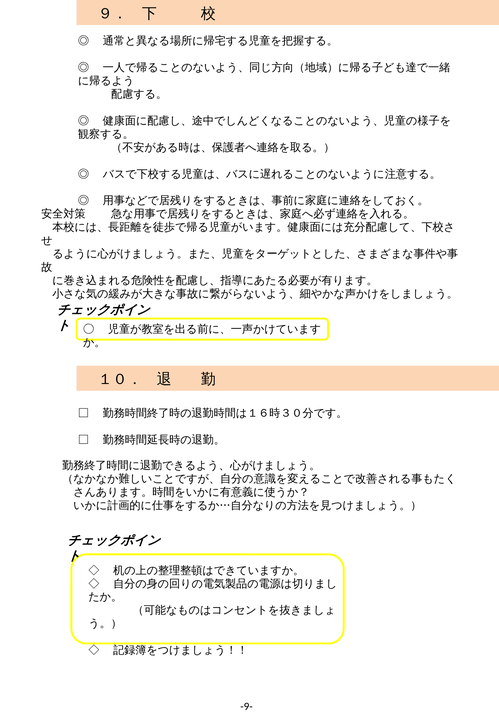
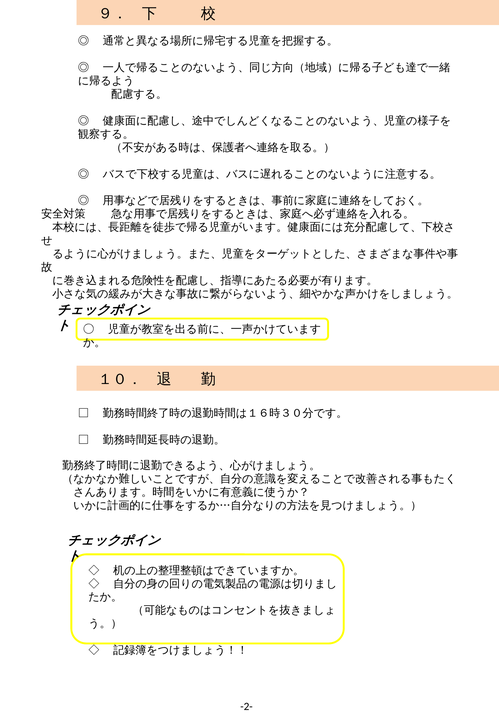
-9-: -9- -> -2-
